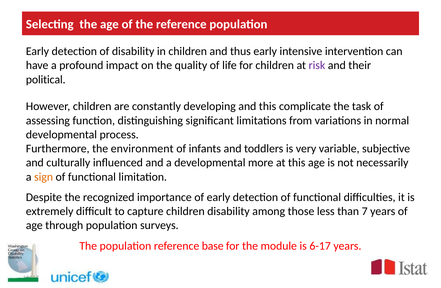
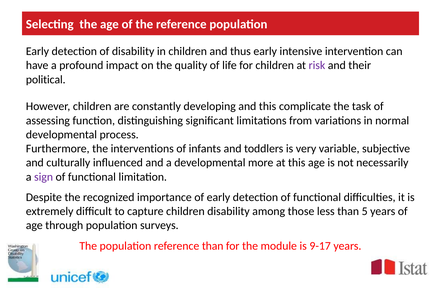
environment: environment -> interventions
sign colour: orange -> purple
7: 7 -> 5
reference base: base -> than
6-17: 6-17 -> 9-17
